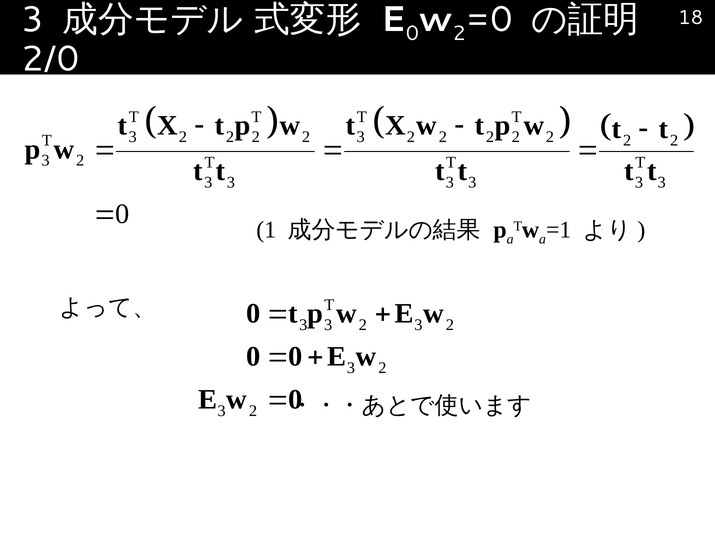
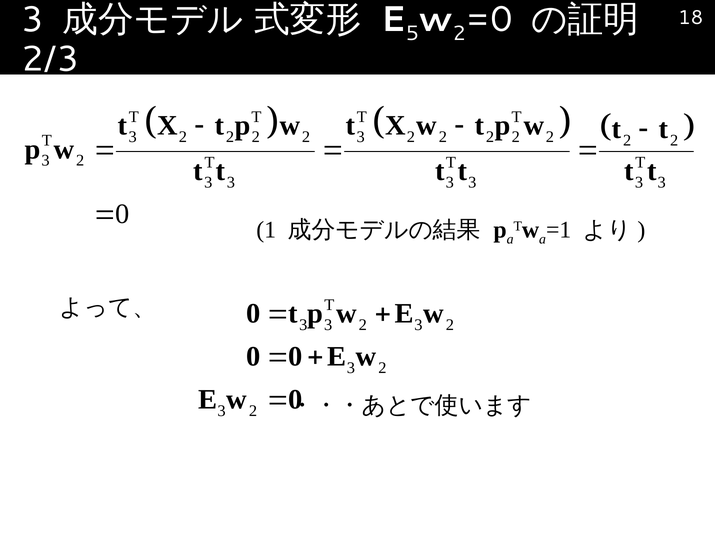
0 at (412, 33): 0 -> 5
2/0: 2/0 -> 2/3
